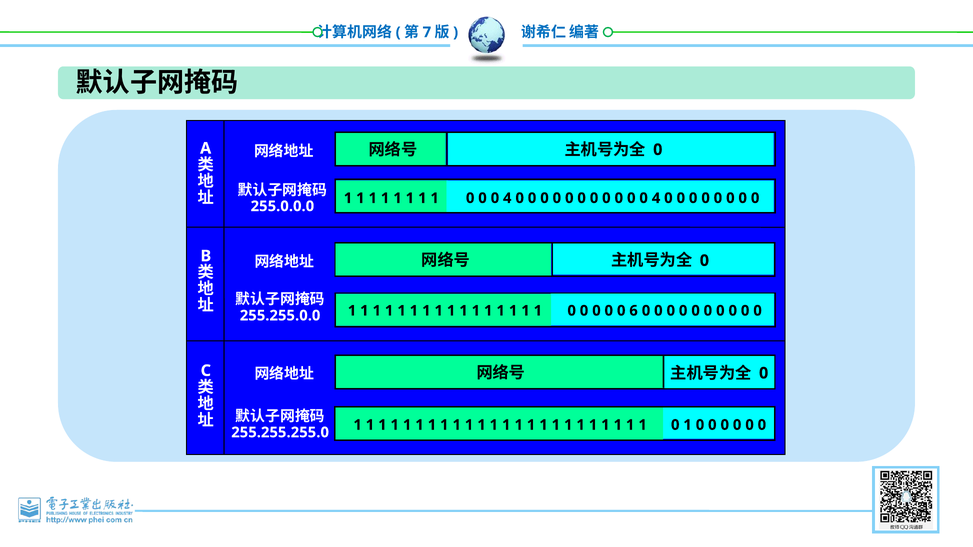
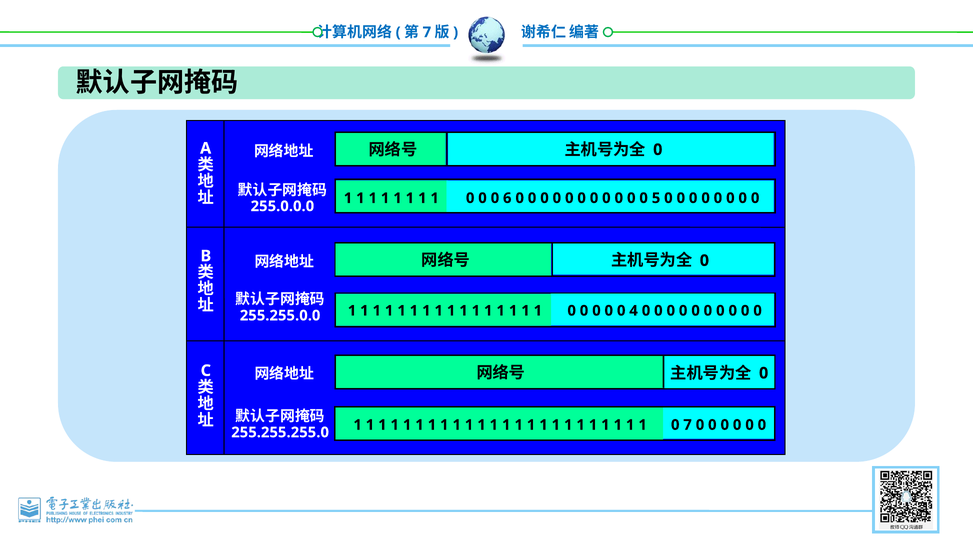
4 at (507, 198): 4 -> 6
4 at (656, 198): 4 -> 5
6: 6 -> 4
1 0 1: 1 -> 7
